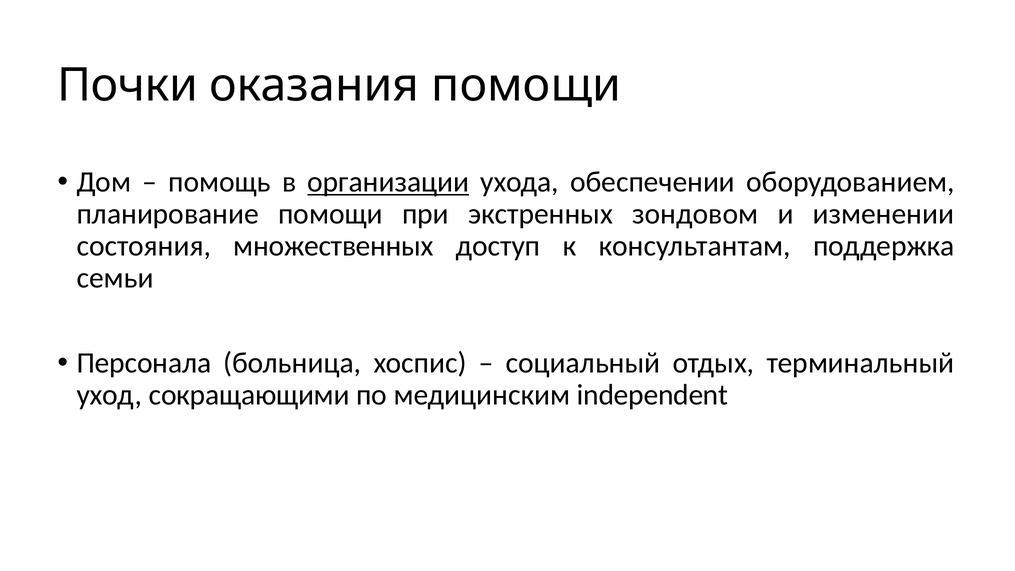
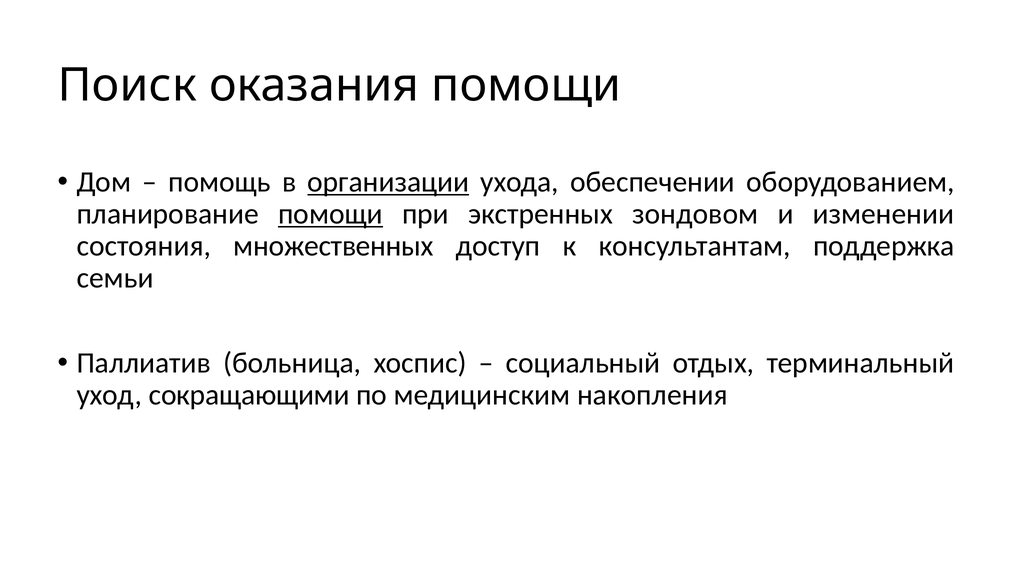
Почки: Почки -> Поиск
помощи at (330, 214) underline: none -> present
Персонала: Персонала -> Паллиатив
independent: independent -> накопления
